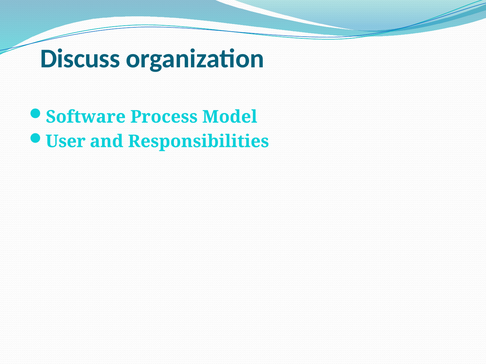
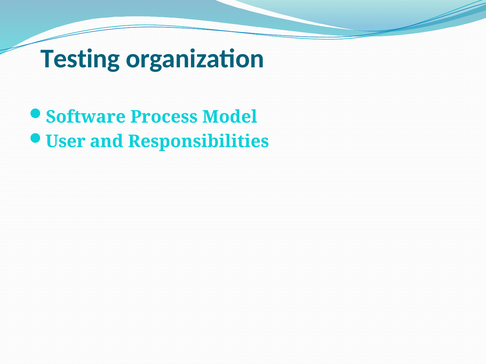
Discuss: Discuss -> Testing
